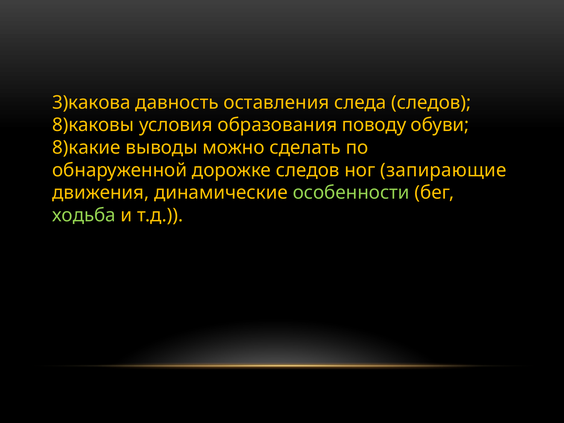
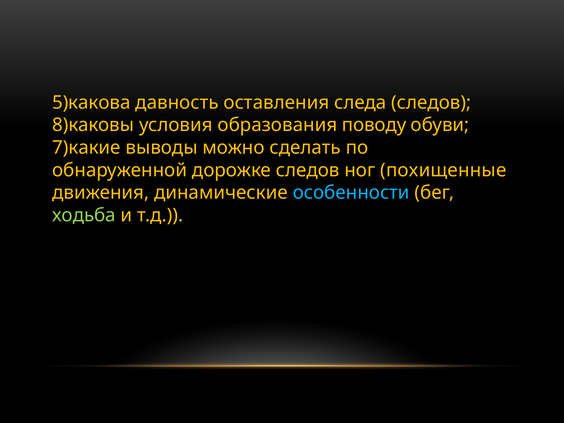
3)какова: 3)какова -> 5)какова
8)какие: 8)какие -> 7)какие
запирающие: запирающие -> похищенные
особенности colour: light green -> light blue
